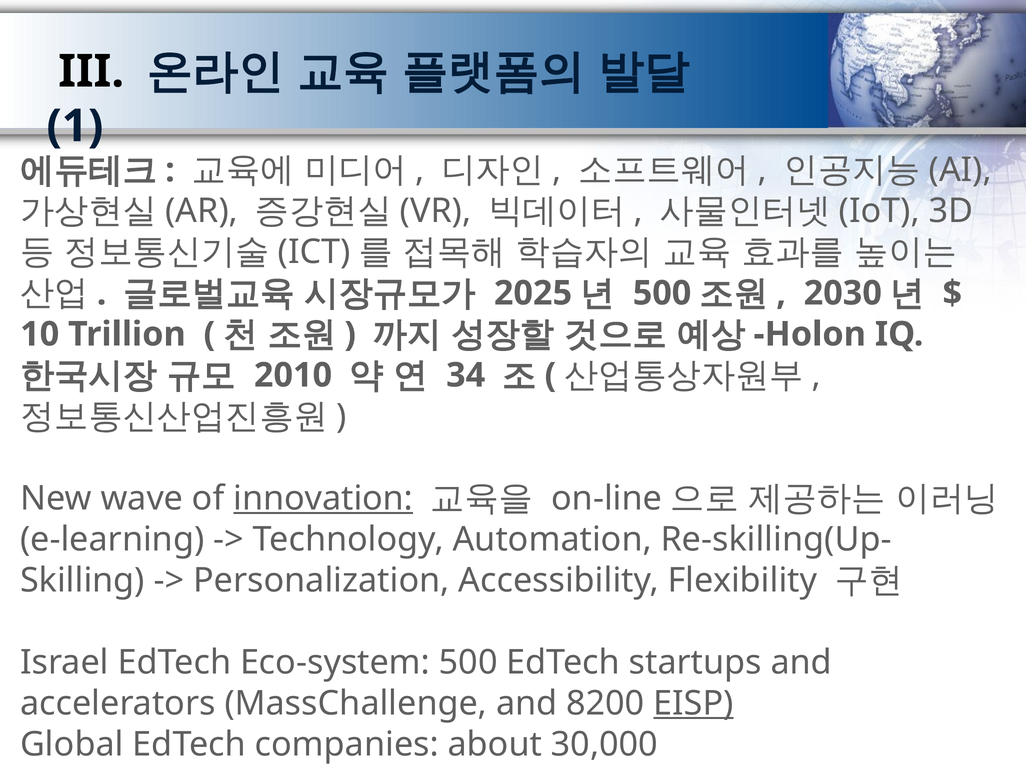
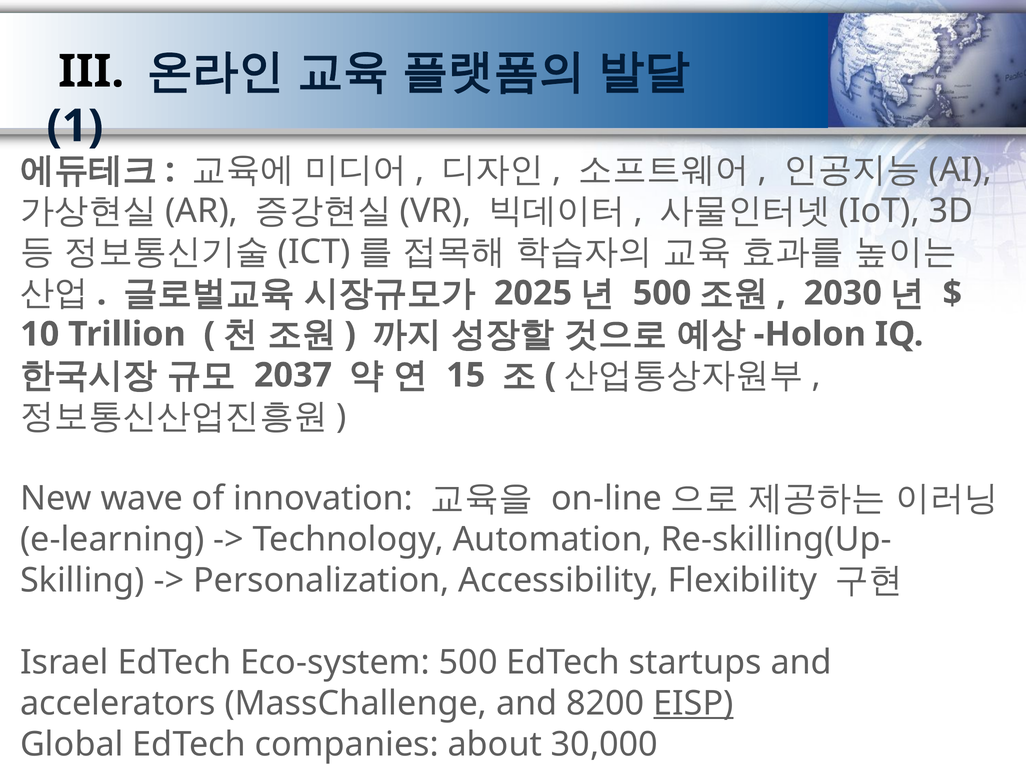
2010: 2010 -> 2037
34: 34 -> 15
innovation underline: present -> none
